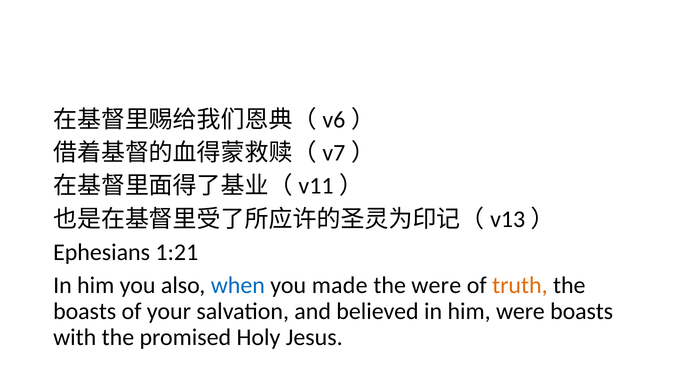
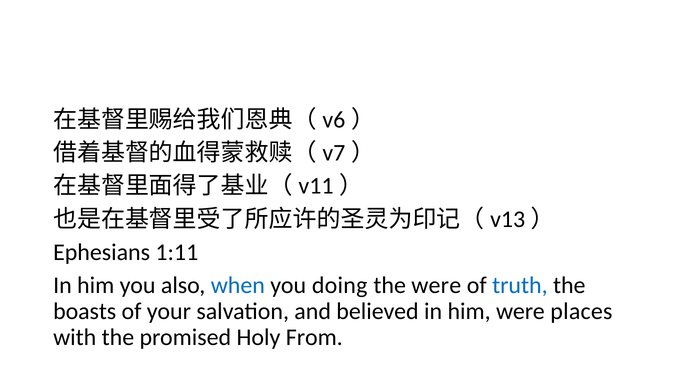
1:21: 1:21 -> 1:11
made: made -> doing
truth colour: orange -> blue
were boasts: boasts -> places
Jesus: Jesus -> From
